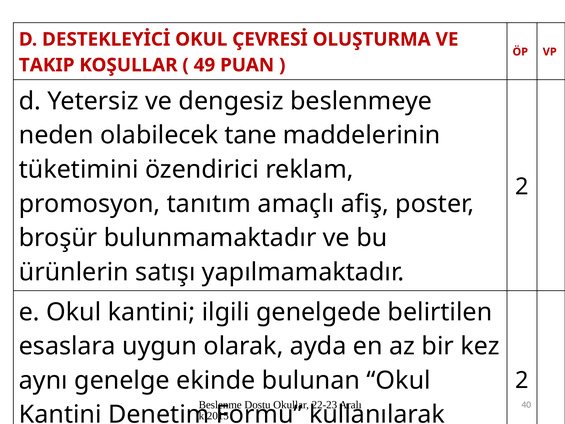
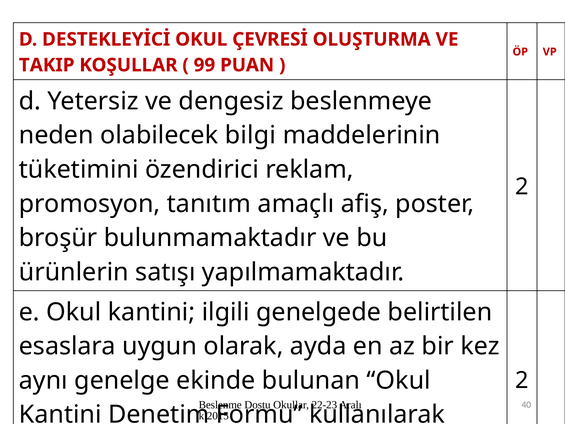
49: 49 -> 99
tane: tane -> bilgi
